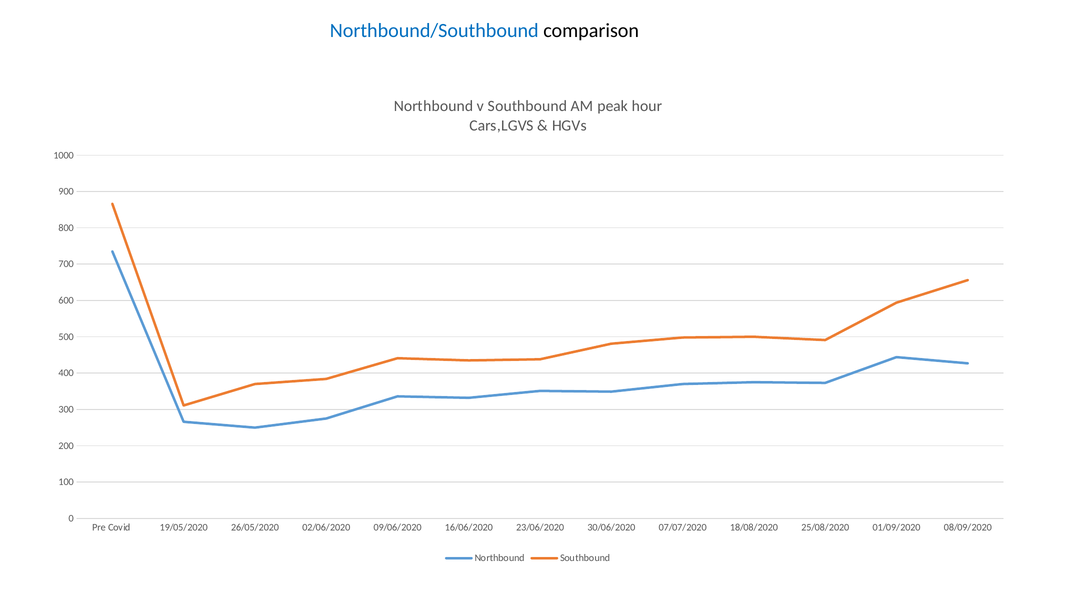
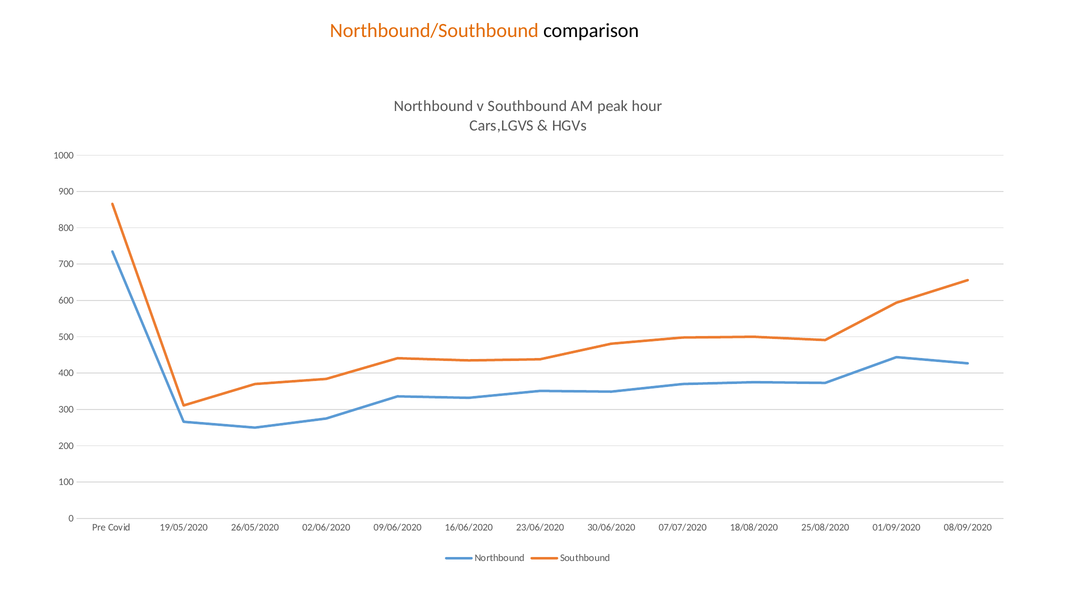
Northbound/Southbound colour: blue -> orange
